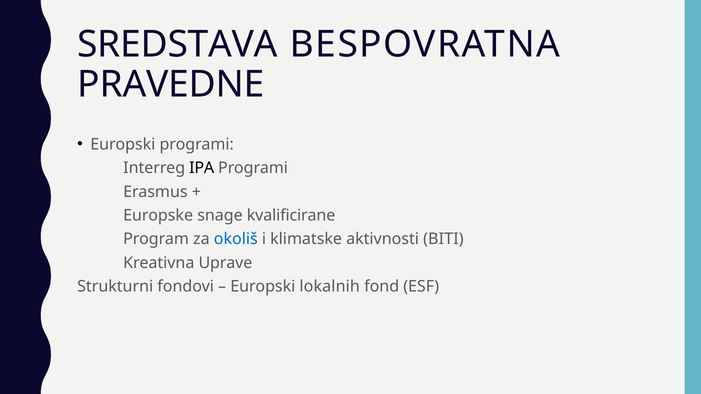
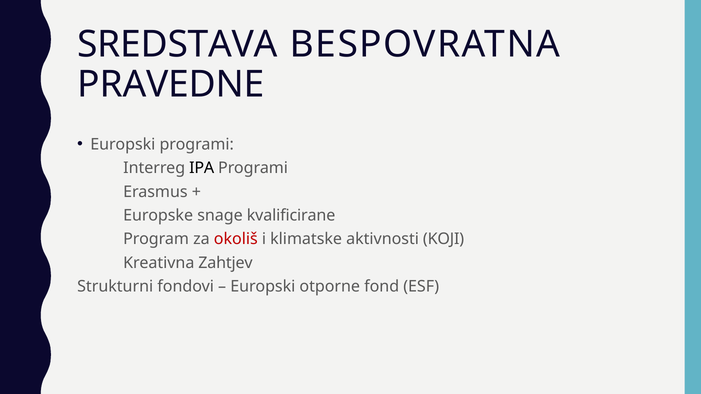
okoliš colour: blue -> red
BITI: BITI -> KOJI
Uprave: Uprave -> Zahtjev
lokalnih: lokalnih -> otporne
